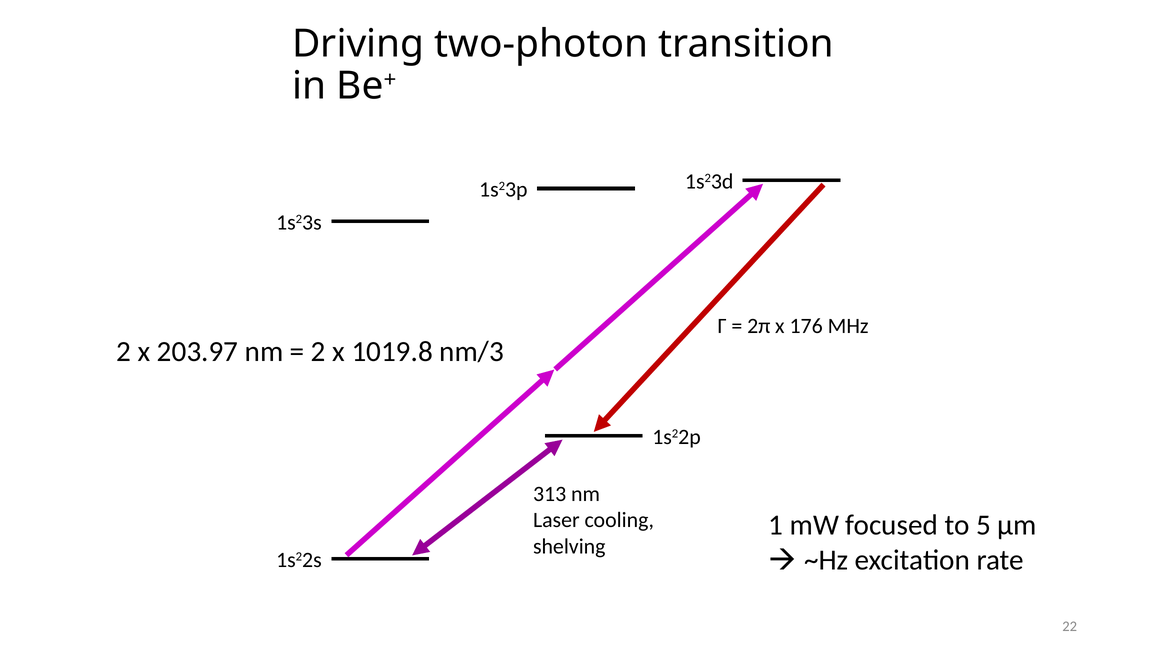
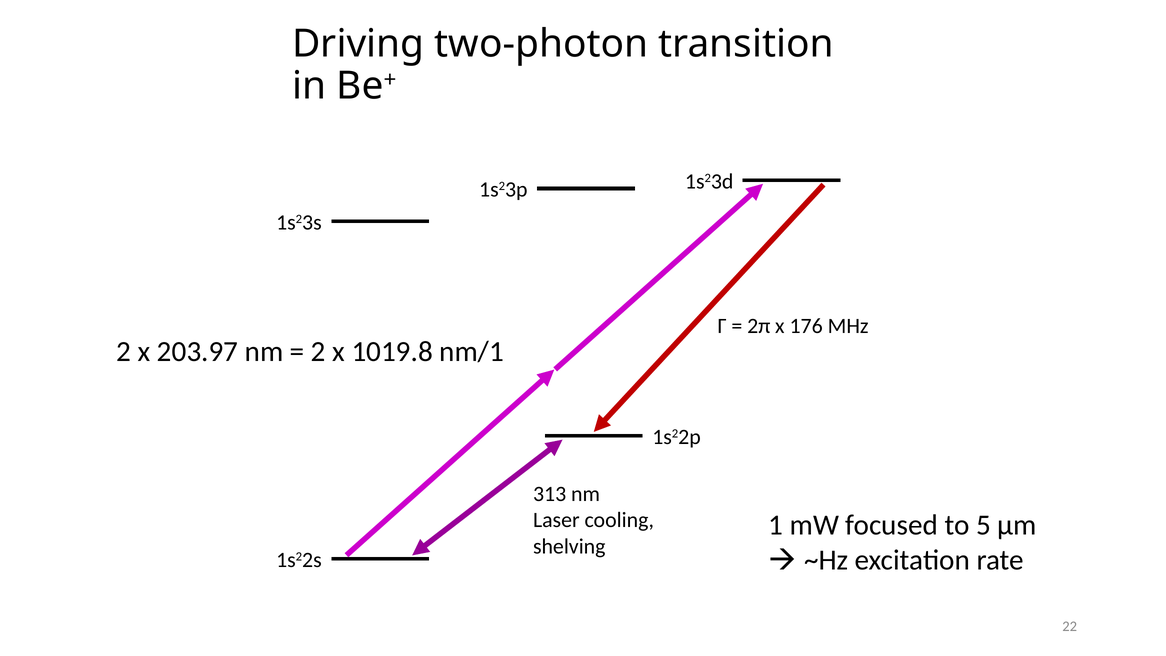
nm/3: nm/3 -> nm/1
